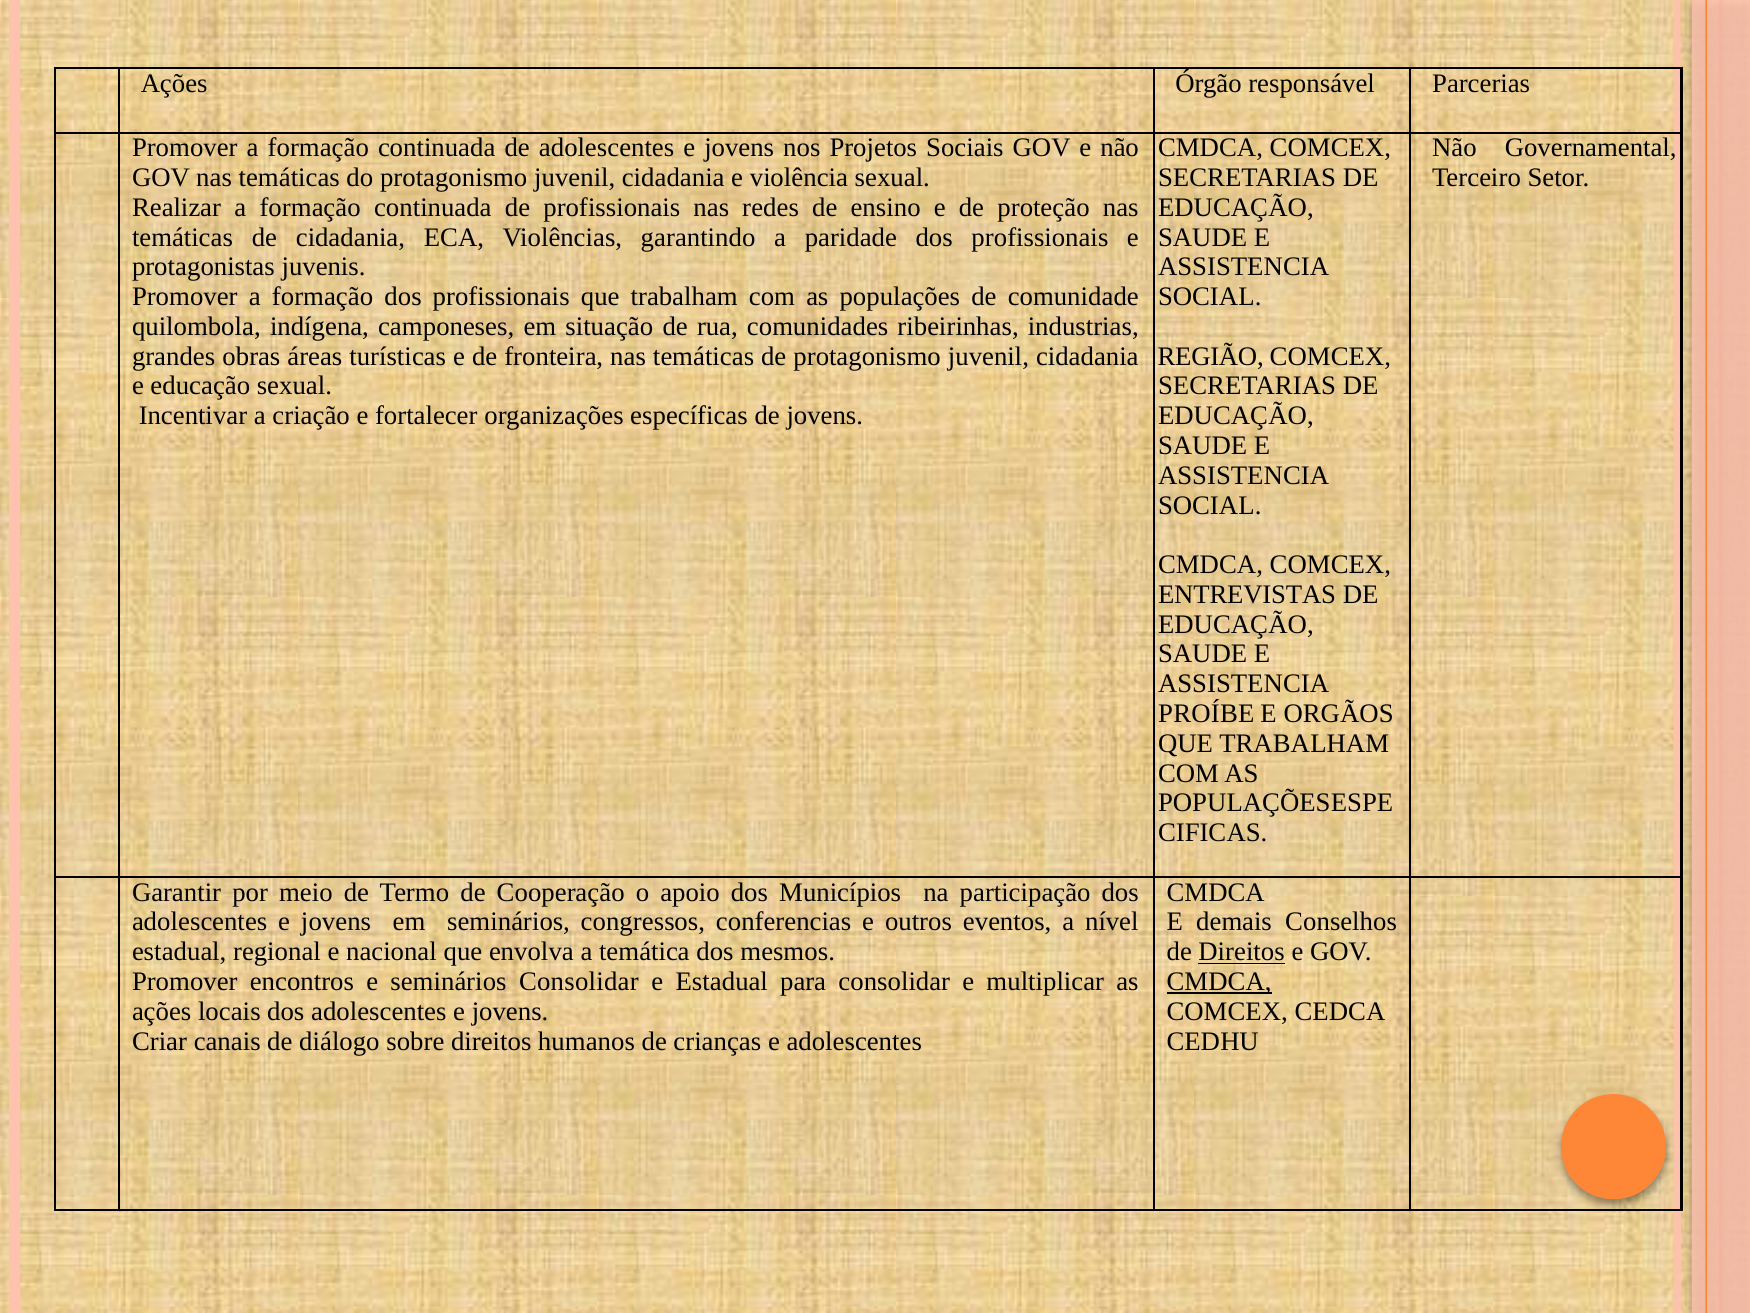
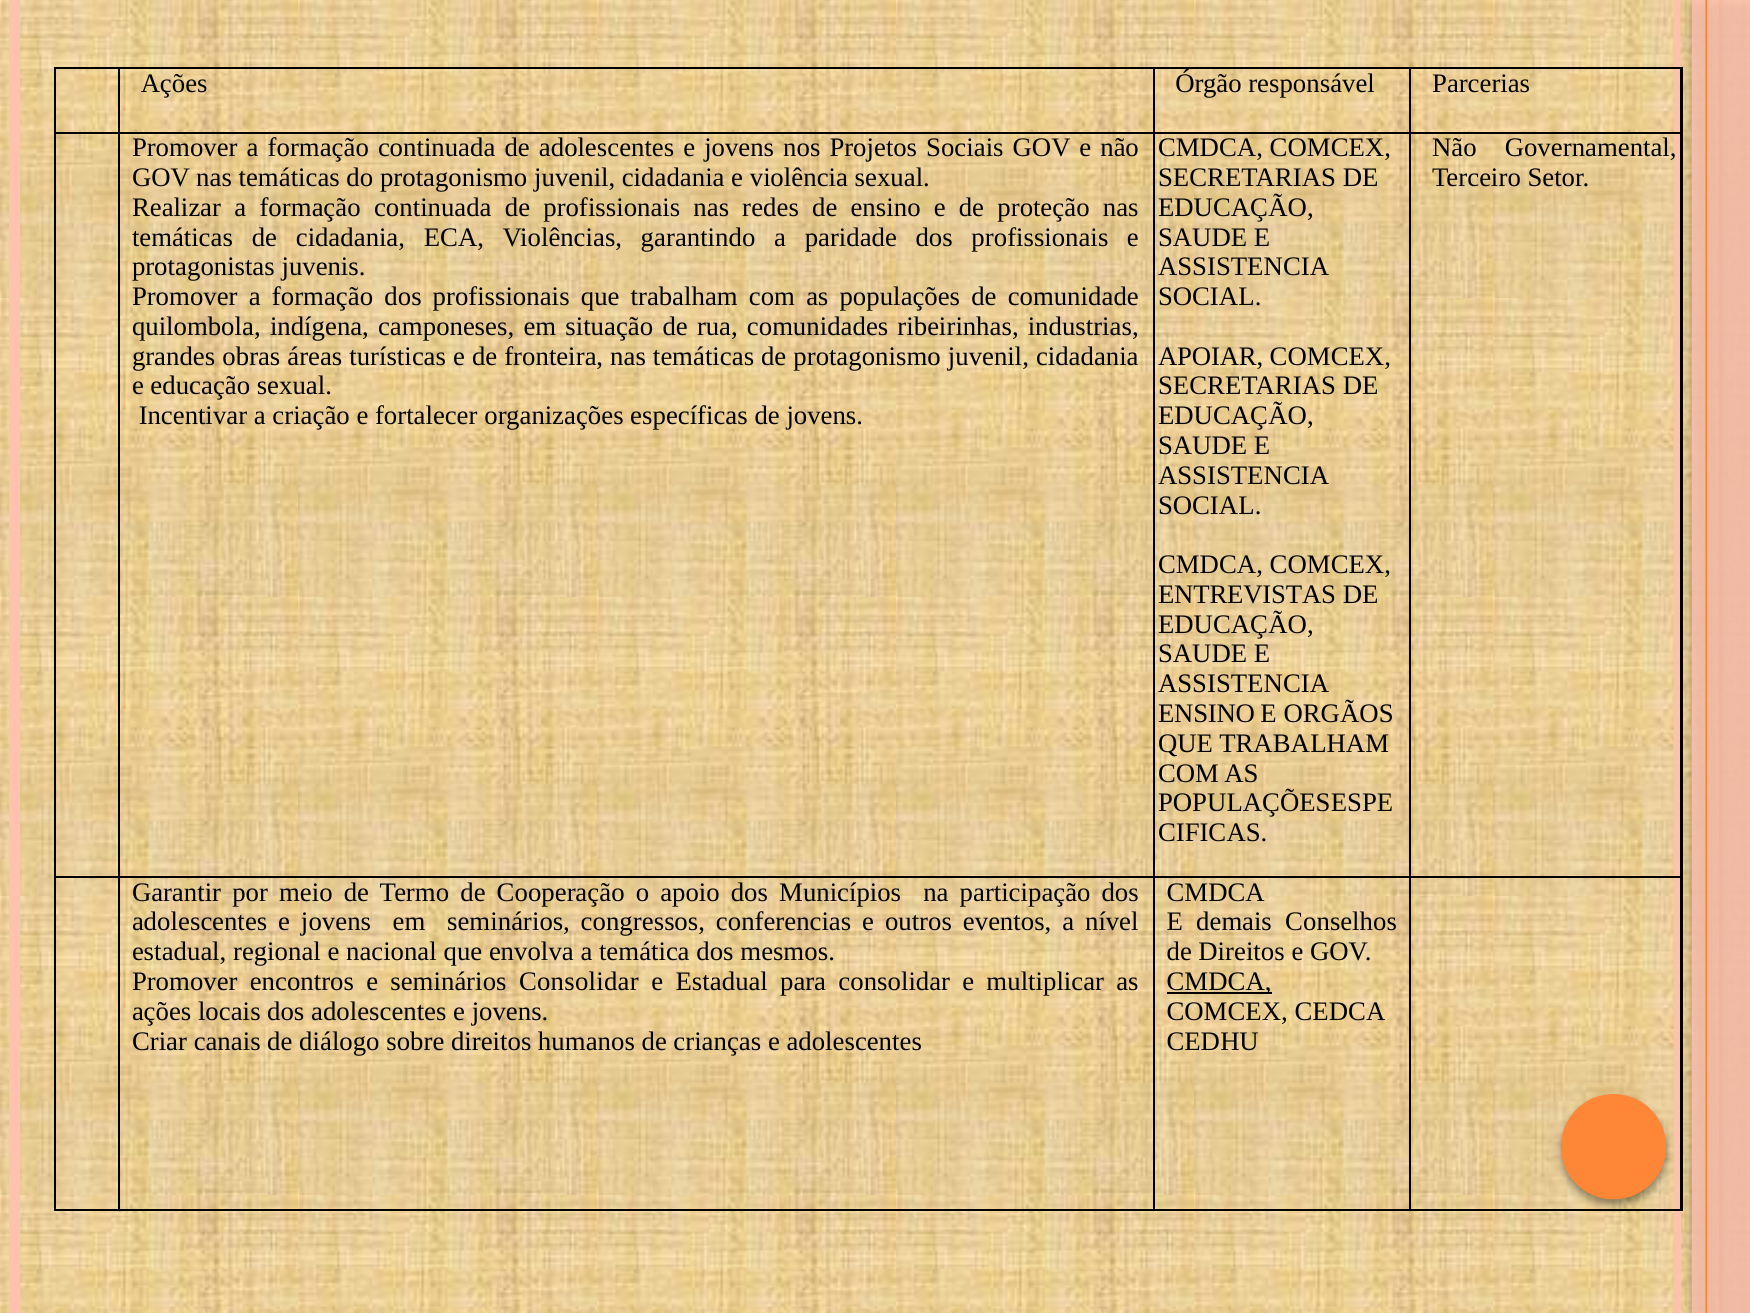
REGIÃO: REGIÃO -> APOIAR
PROÍBE at (1206, 713): PROÍBE -> ENSINO
Direitos at (1242, 952) underline: present -> none
